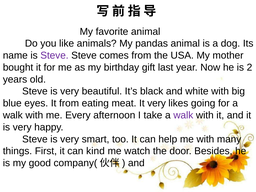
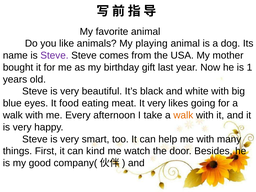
pandas: pandas -> playing
2: 2 -> 1
It from: from -> food
walk at (183, 115) colour: purple -> orange
